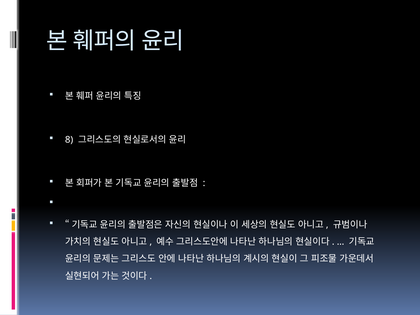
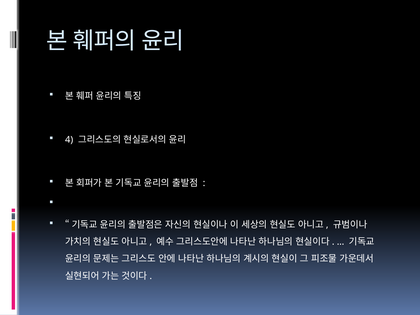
8: 8 -> 4
